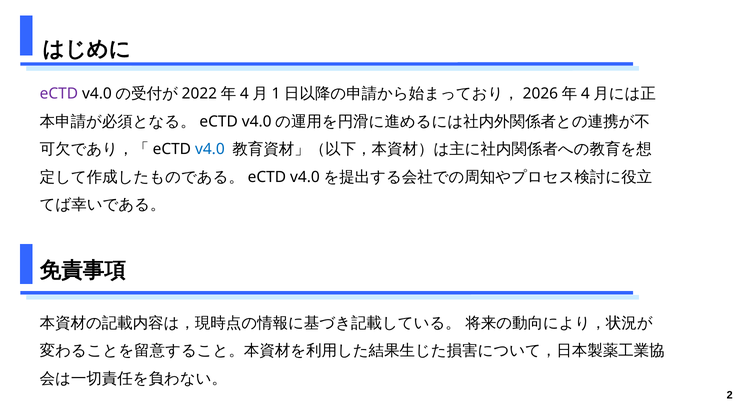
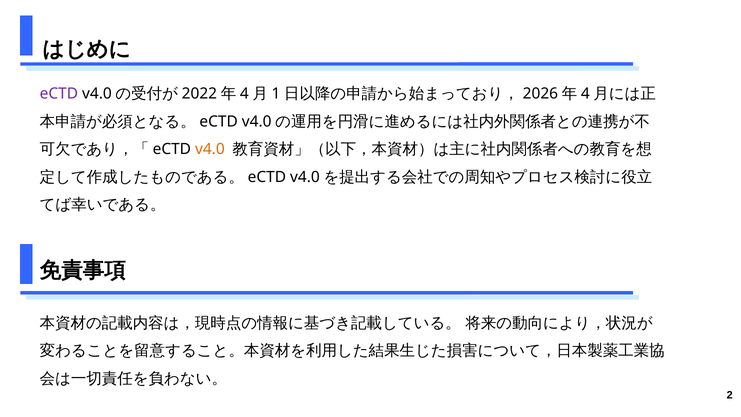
v4.0 colour: blue -> orange
